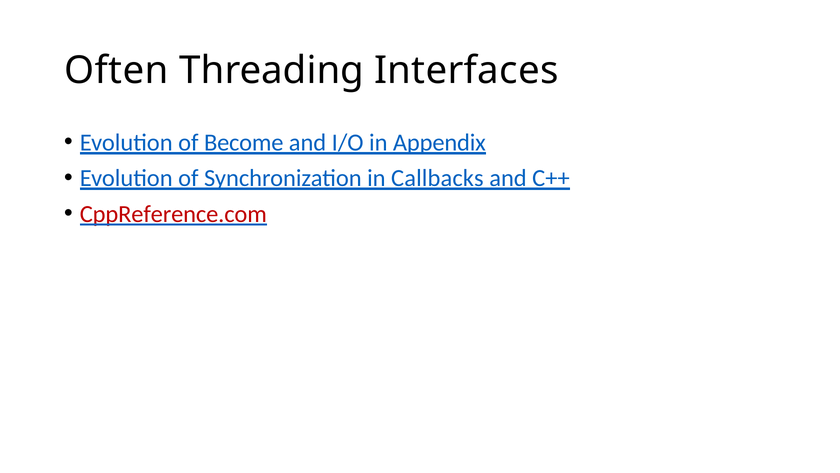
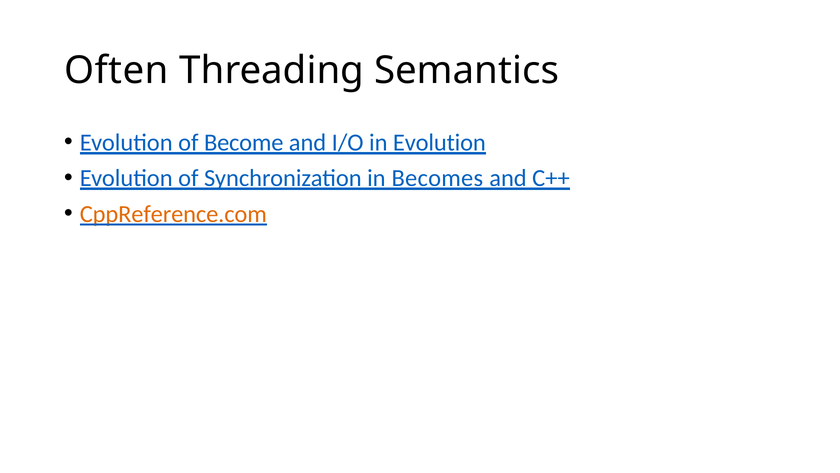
Interfaces: Interfaces -> Semantics
in Appendix: Appendix -> Evolution
Callbacks: Callbacks -> Becomes
CppReference.com colour: red -> orange
